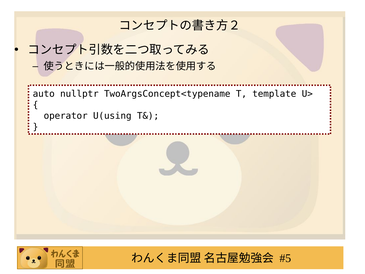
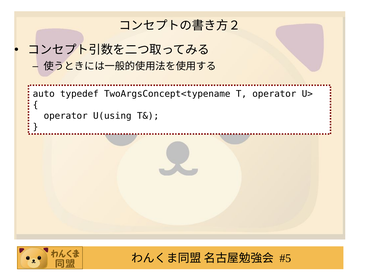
nullptr: nullptr -> typedef
T template: template -> operator
